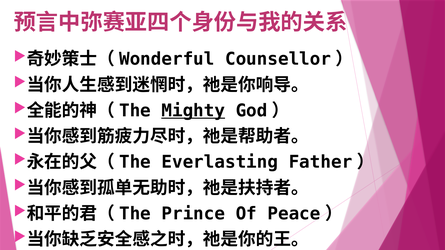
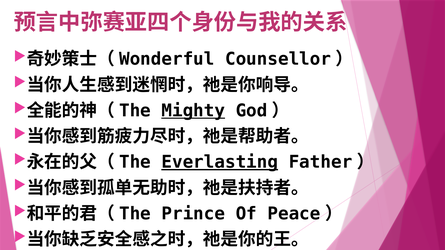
Everlasting underline: none -> present
